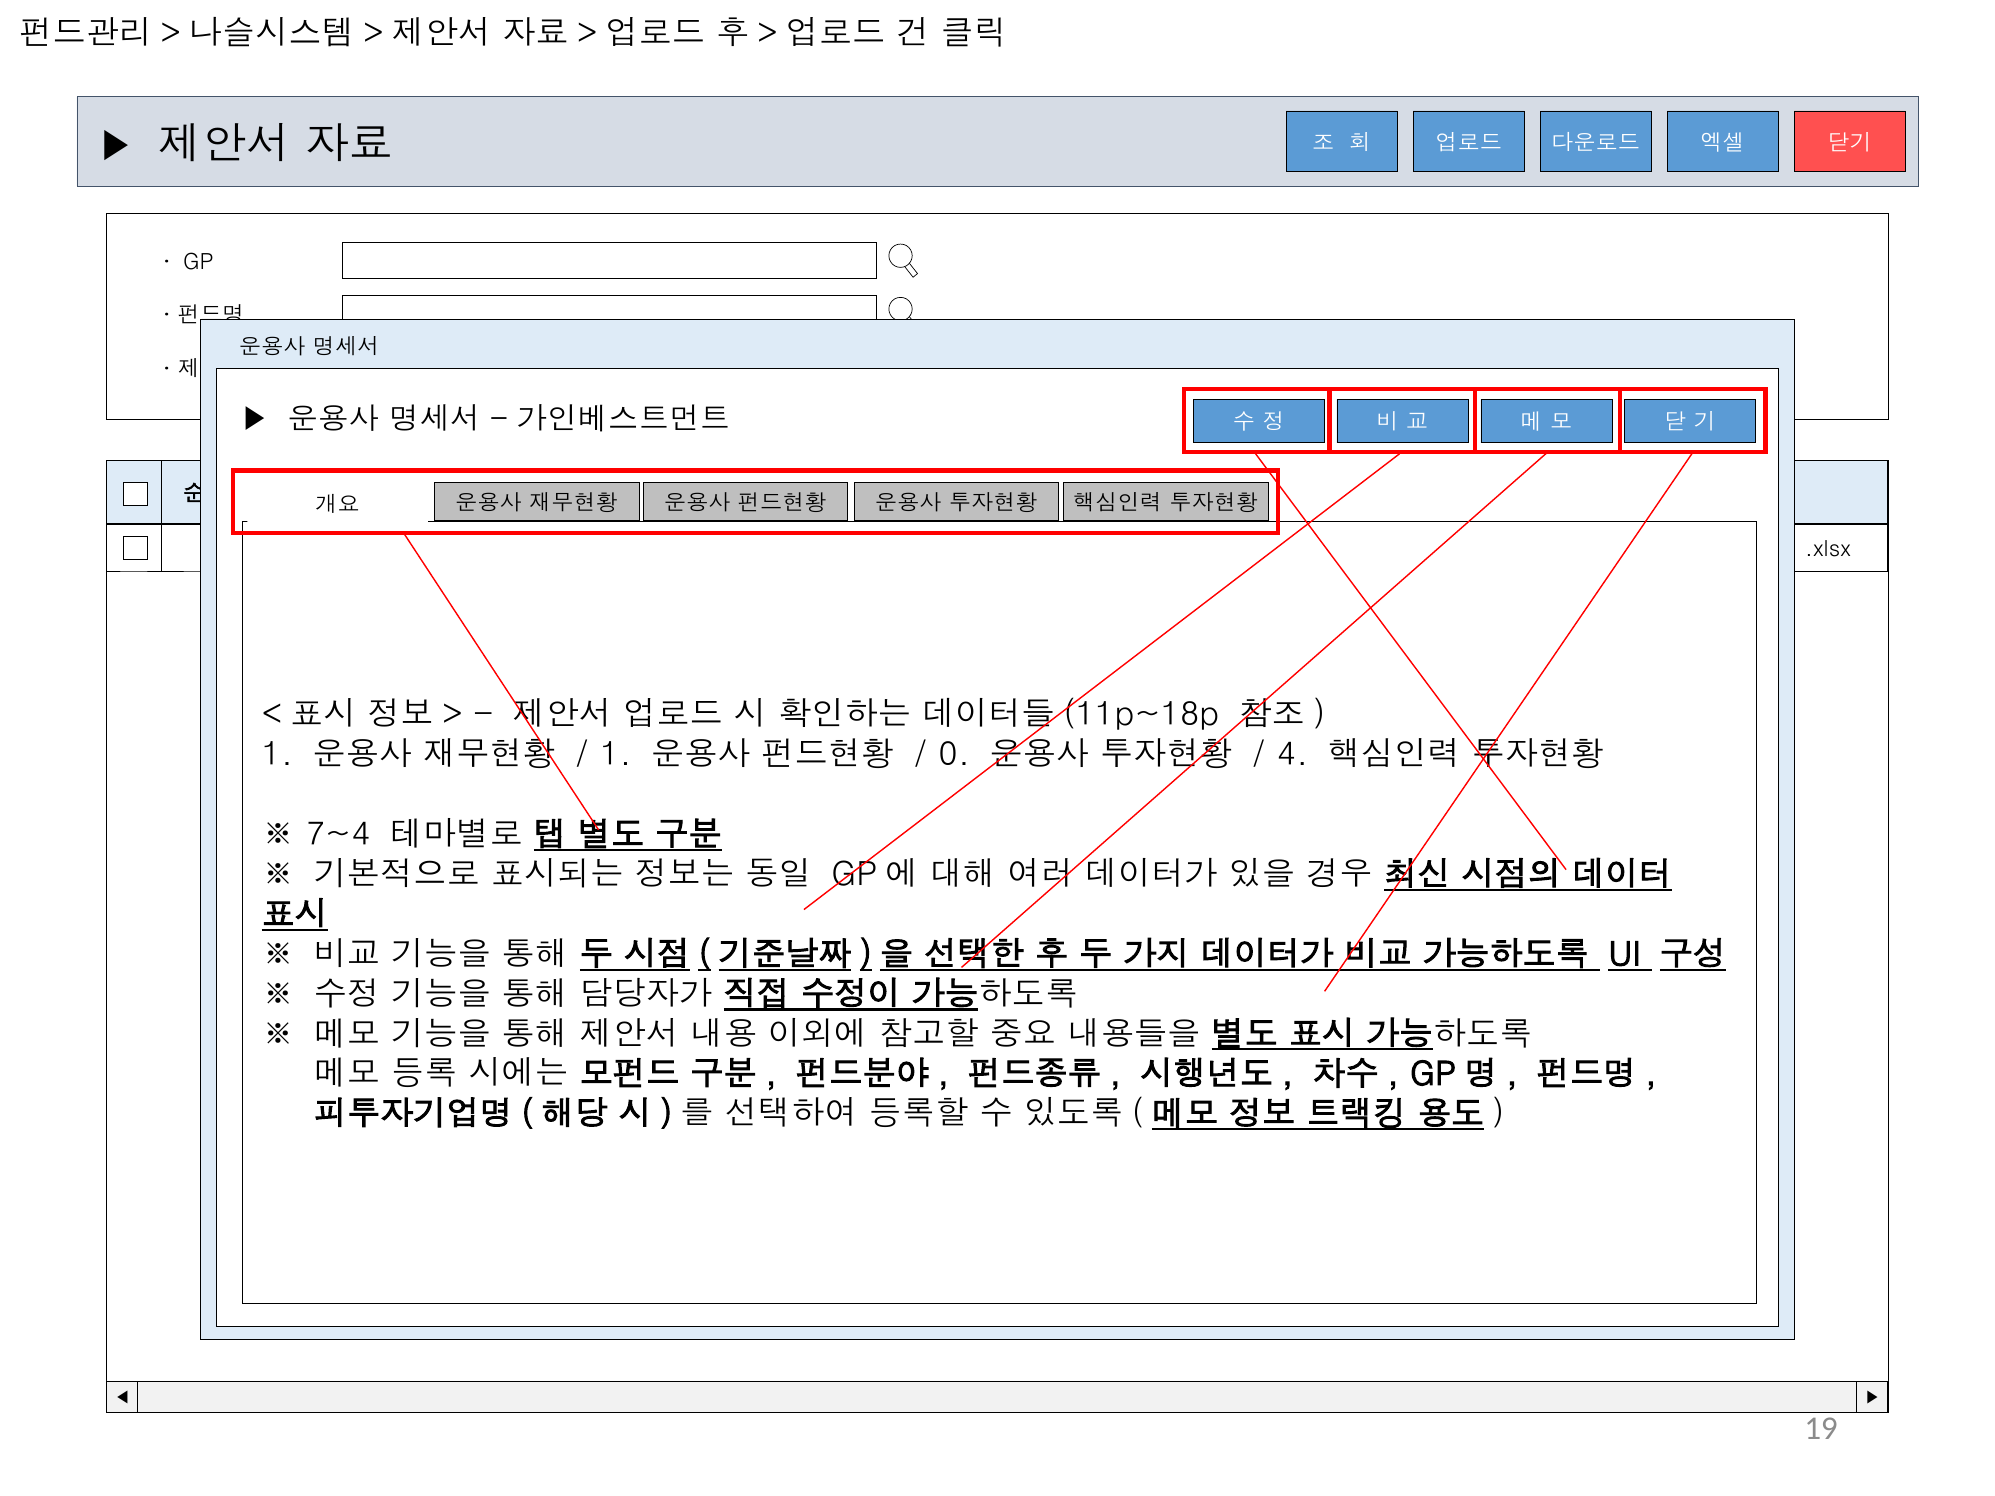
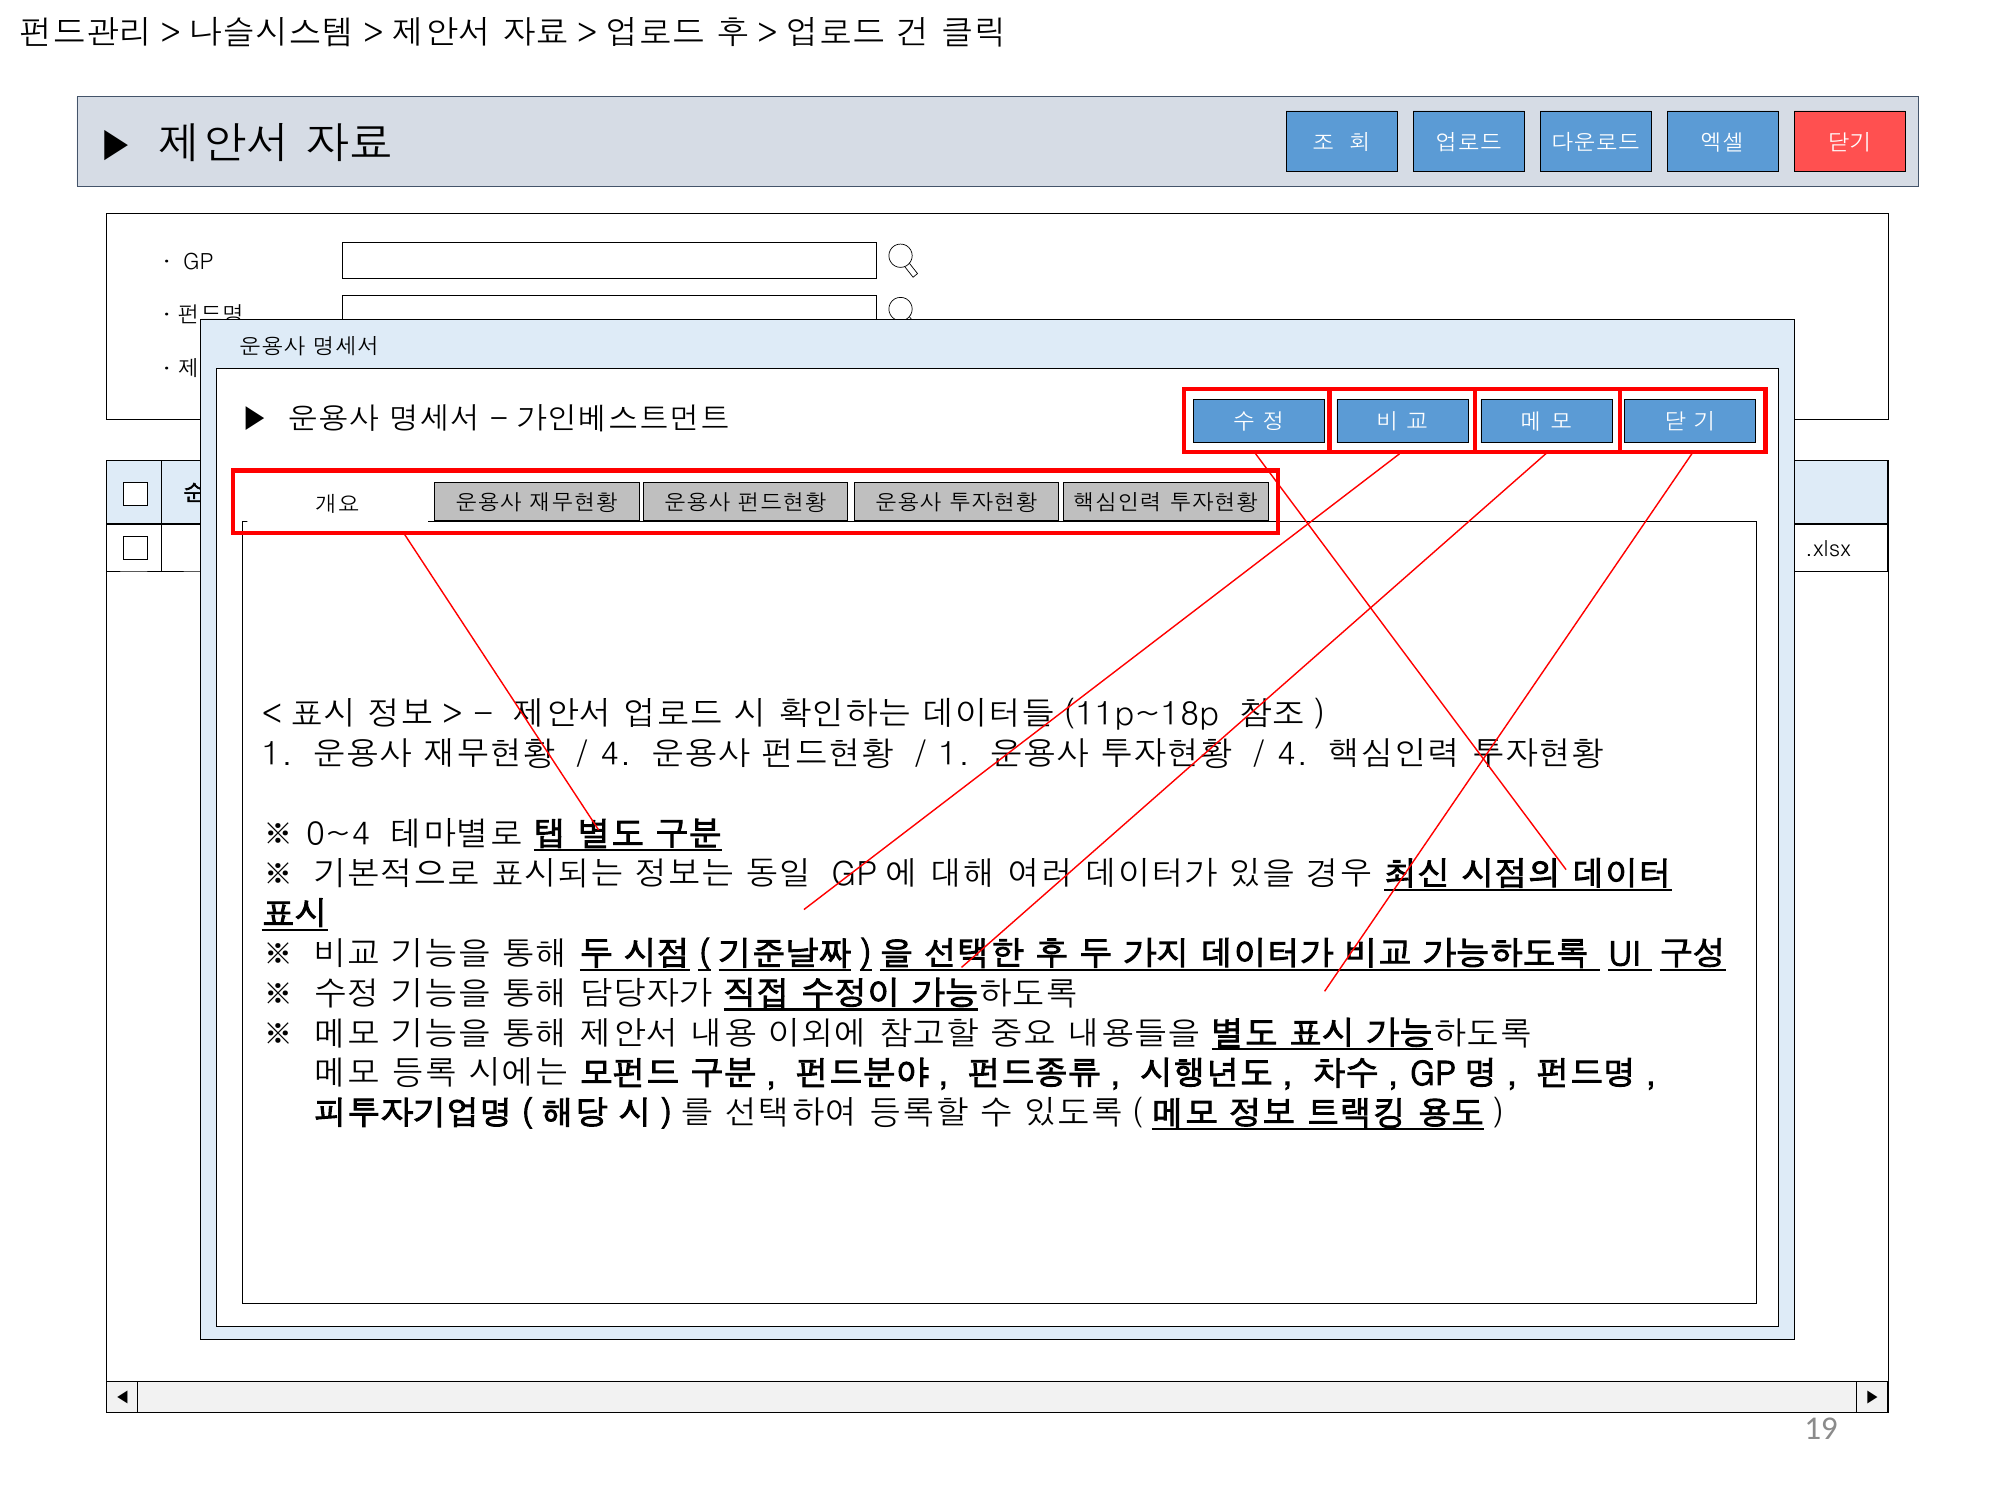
1 at (616, 755): 1 -> 4
0 at (954, 755): 0 -> 1
7~4: 7~4 -> 0~4
